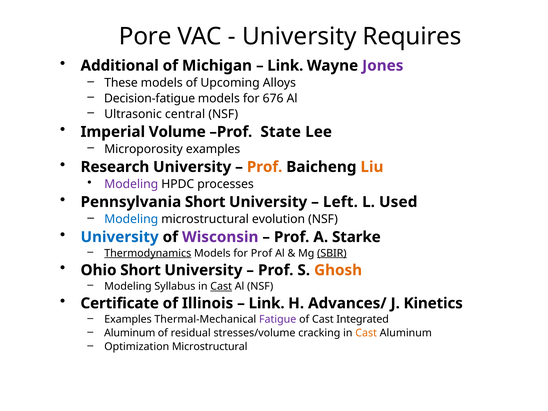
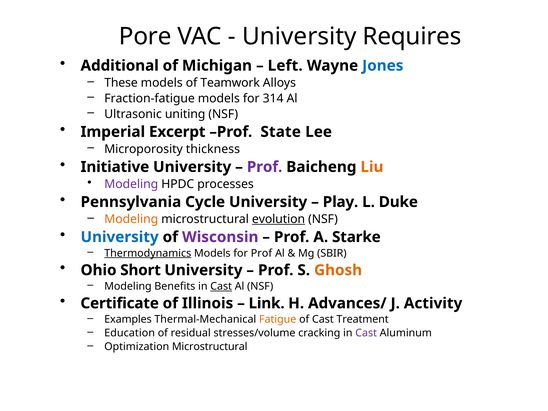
Link at (285, 66): Link -> Left
Jones colour: purple -> blue
Upcoming: Upcoming -> Teamwork
Decision-fatigue: Decision-fatigue -> Fraction-fatigue
676: 676 -> 314
central: central -> uniting
Volume: Volume -> Excerpt
Microporosity examples: examples -> thickness
Research: Research -> Initiative
Prof at (265, 167) colour: orange -> purple
Pennsylvania Short: Short -> Cycle
Left: Left -> Play
Used: Used -> Duke
Modeling at (131, 219) colour: blue -> orange
evolution underline: none -> present
SBIR underline: present -> none
Syllabus: Syllabus -> Benefits
Kinetics: Kinetics -> Activity
Fatigue colour: purple -> orange
Integrated: Integrated -> Treatment
Aluminum at (130, 333): Aluminum -> Education
Cast at (366, 333) colour: orange -> purple
